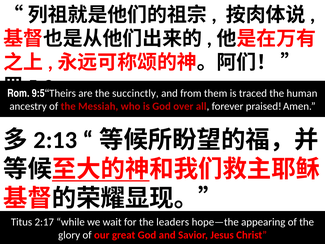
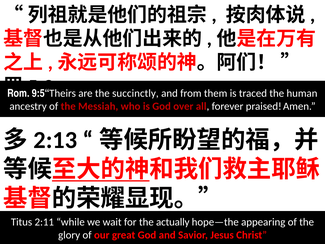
2:17: 2:17 -> 2:11
leaders: leaders -> actually
